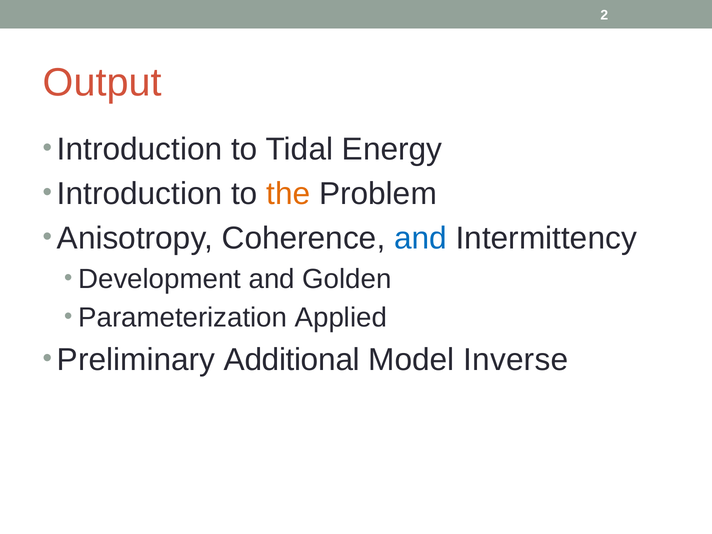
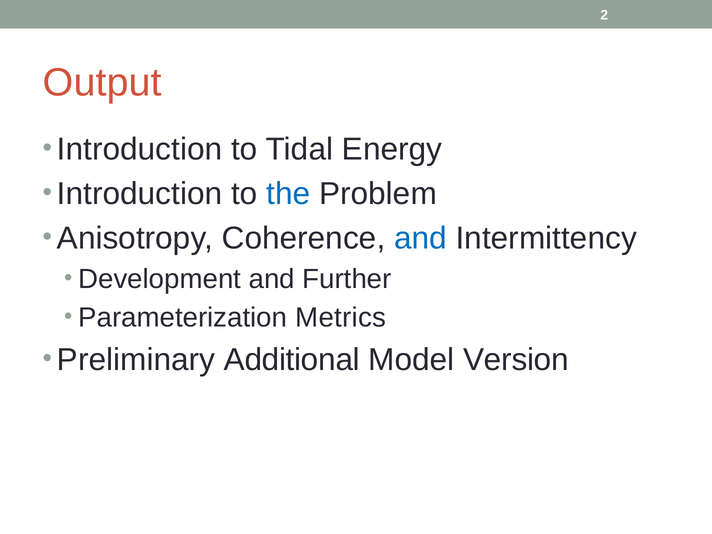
the colour: orange -> blue
Golden: Golden -> Further
Applied: Applied -> Metrics
Inverse: Inverse -> Version
